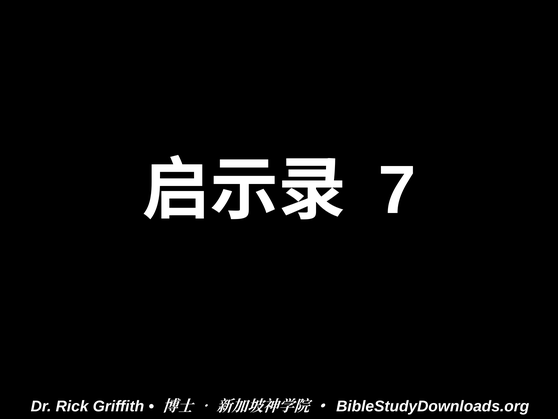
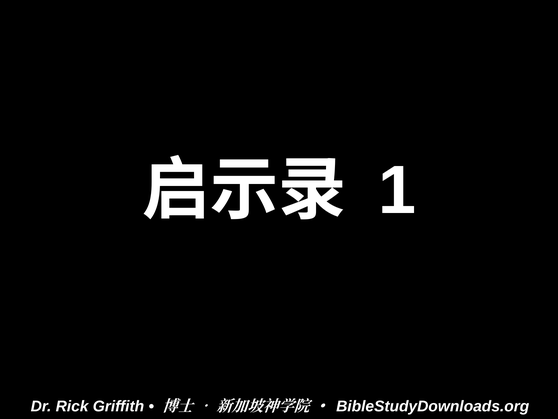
7: 7 -> 1
